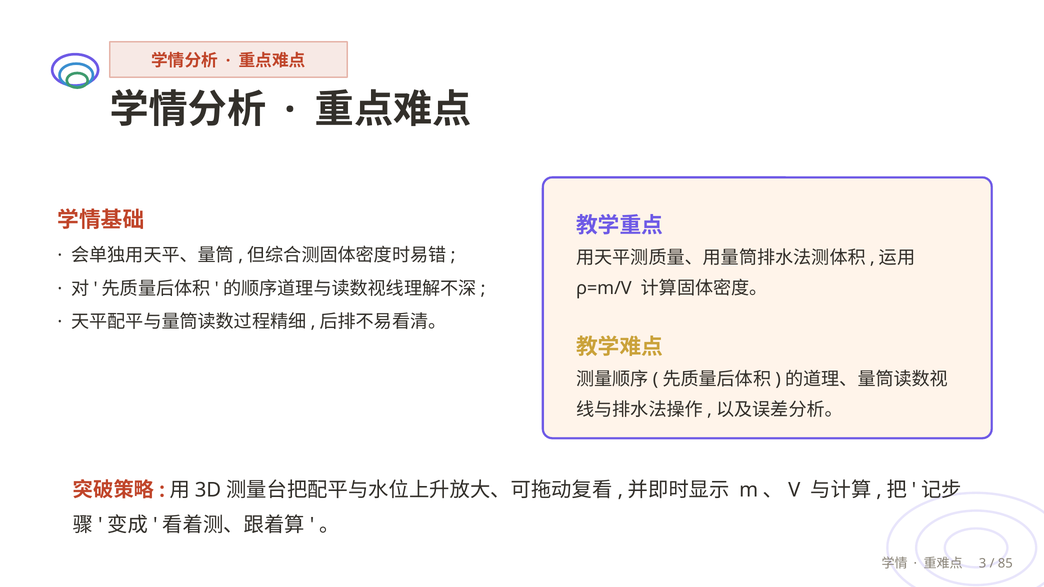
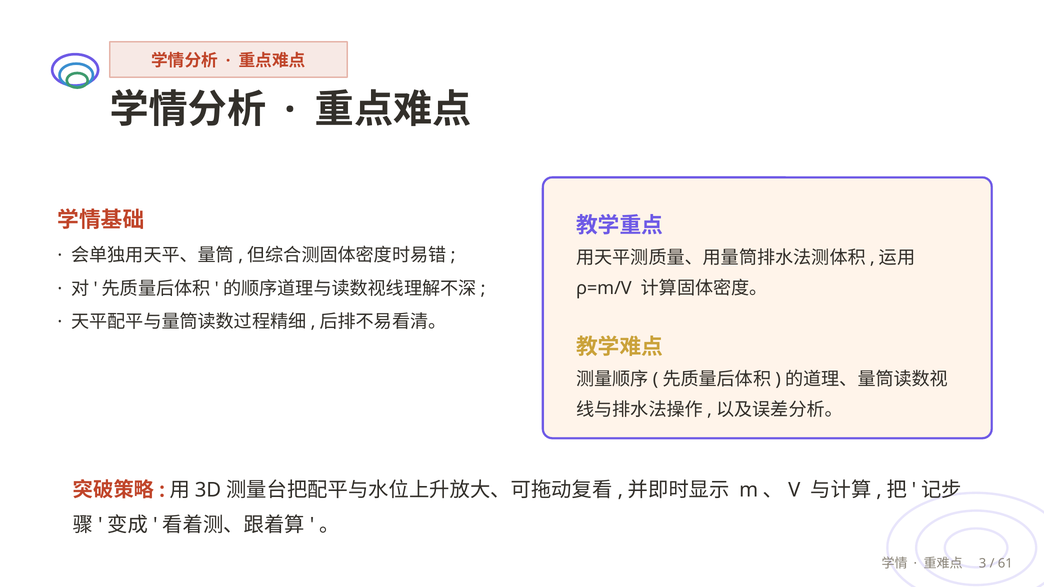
85: 85 -> 61
